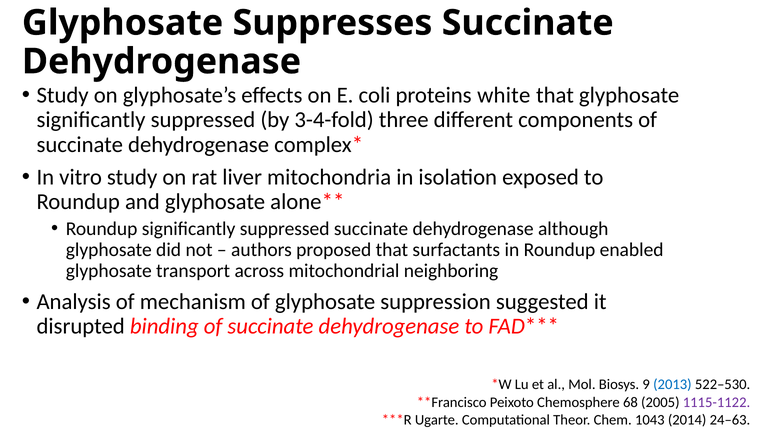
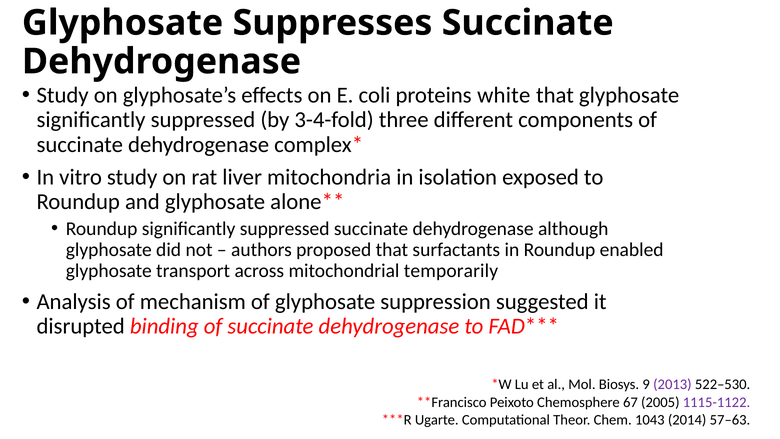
neighboring: neighboring -> temporarily
2013 colour: blue -> purple
68: 68 -> 67
24–63: 24–63 -> 57–63
